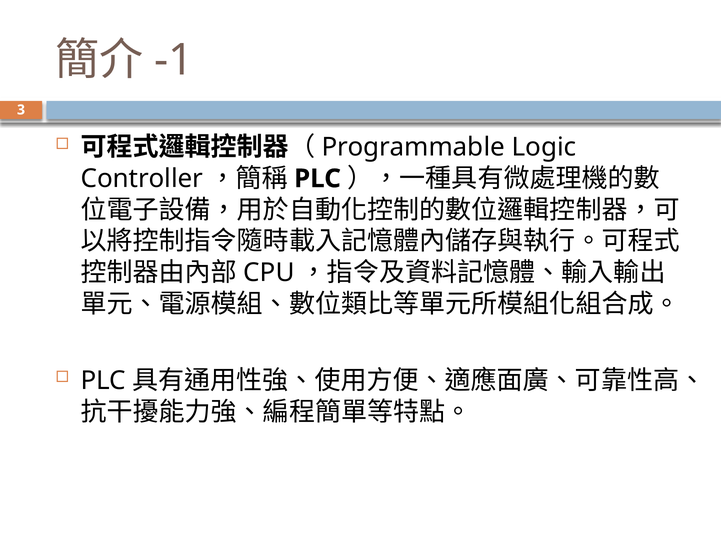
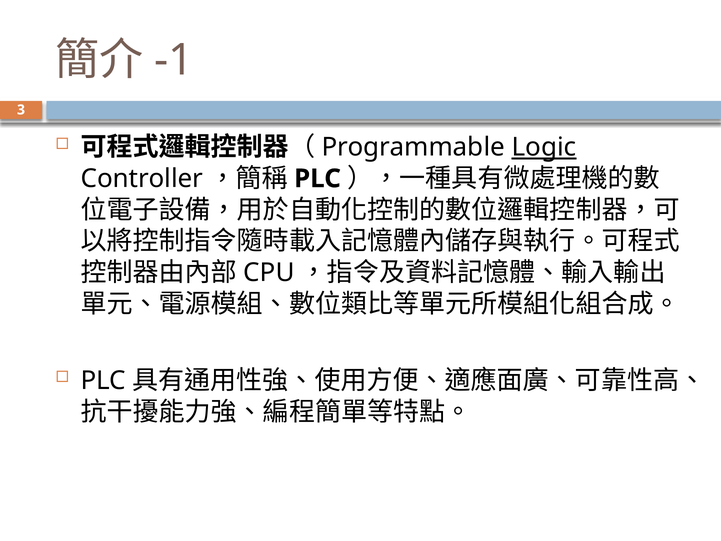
Logic underline: none -> present
